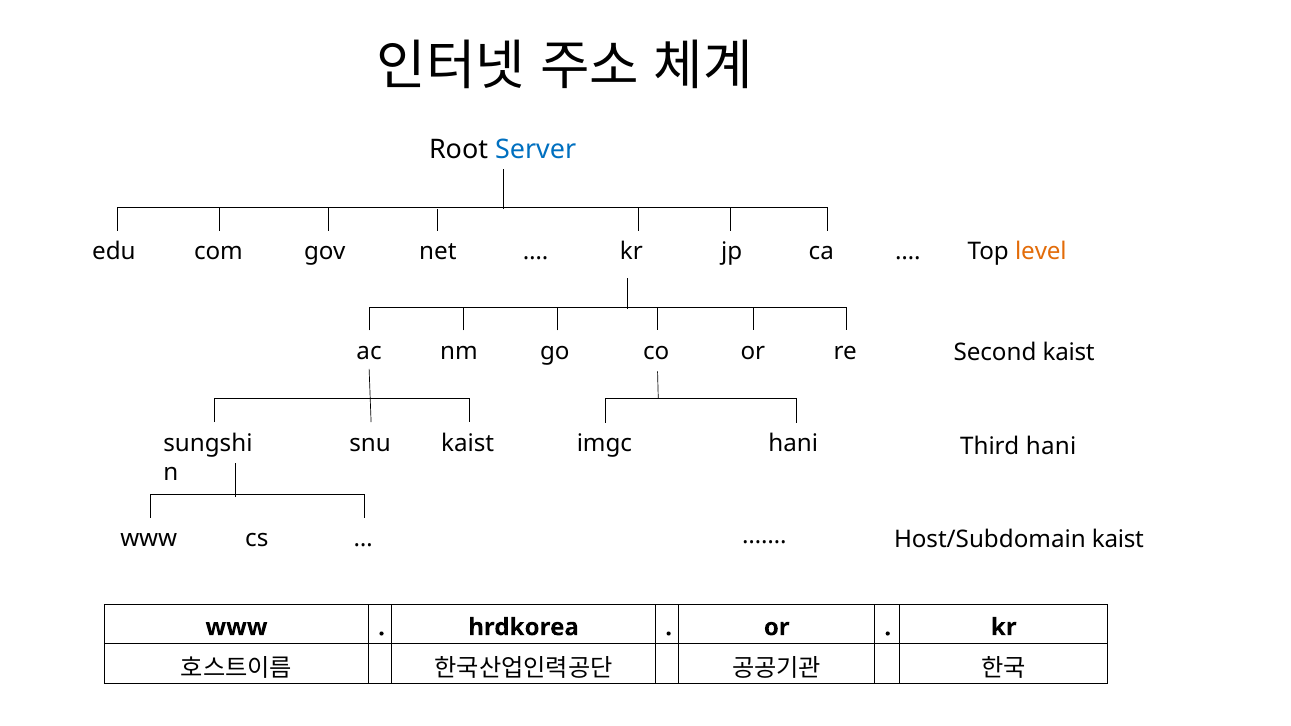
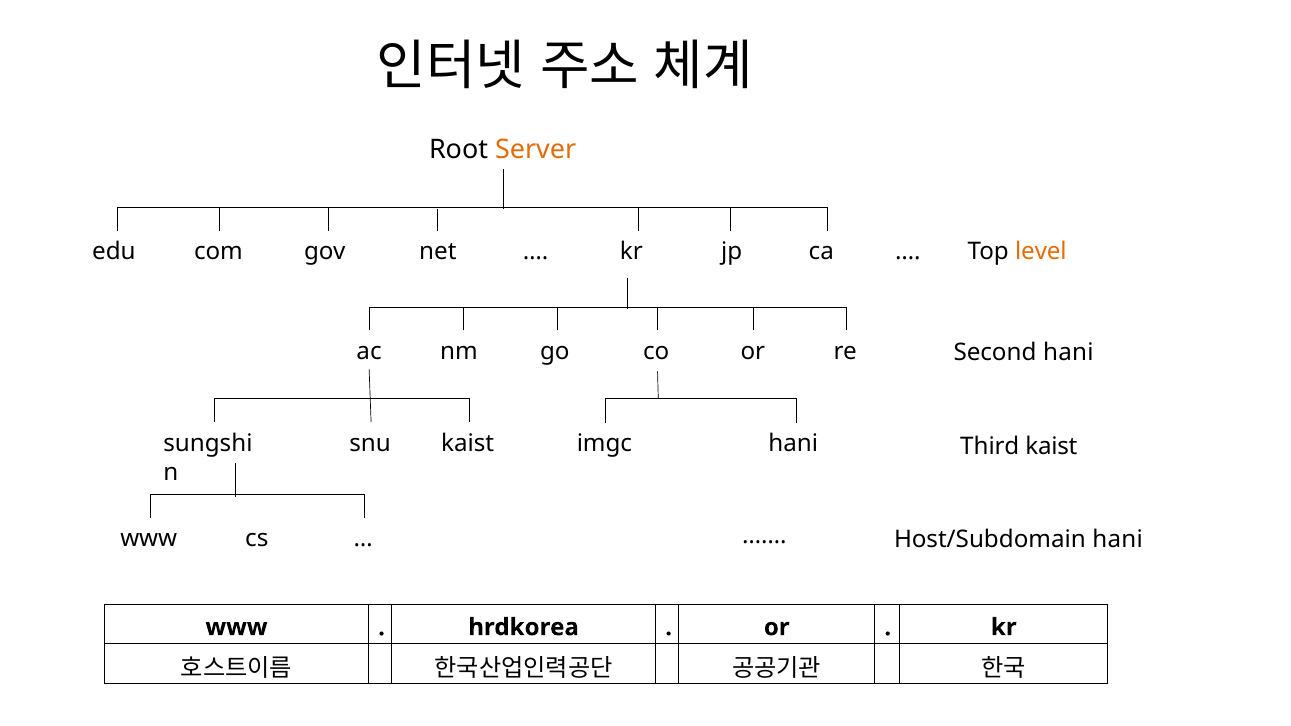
Server colour: blue -> orange
Second kaist: kaist -> hani
Third hani: hani -> kaist
Host/Subdomain kaist: kaist -> hani
